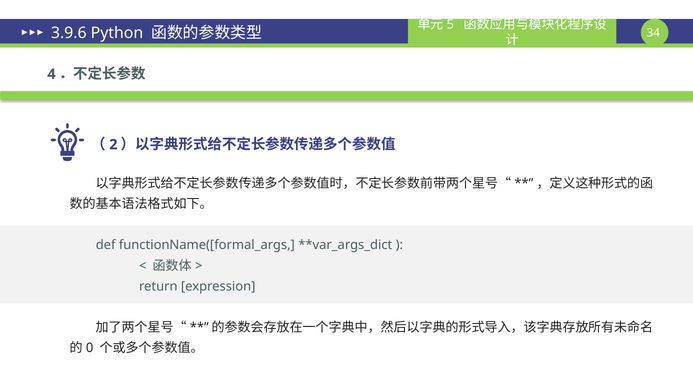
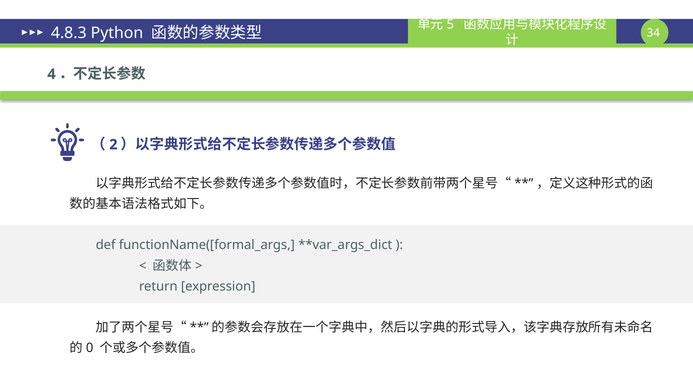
3.9.6: 3.9.6 -> 4.8.3
